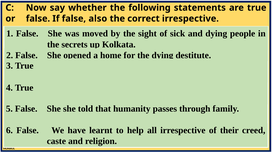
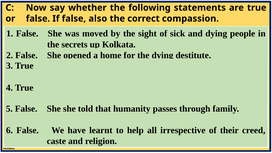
correct irrespective: irrespective -> compassion
